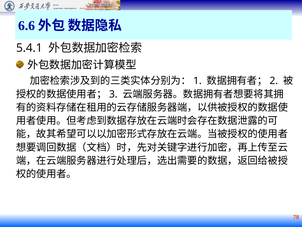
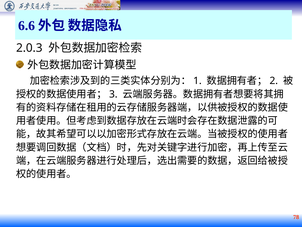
5.4.1: 5.4.1 -> 2.0.3
